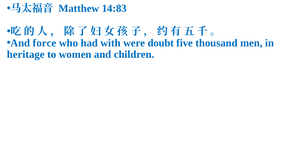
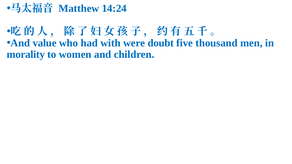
14:83: 14:83 -> 14:24
force: force -> value
heritage: heritage -> morality
